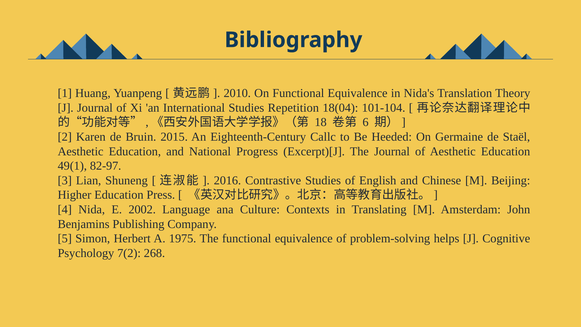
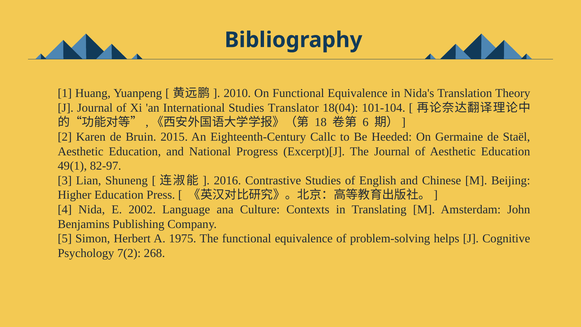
Repetition: Repetition -> Translator
